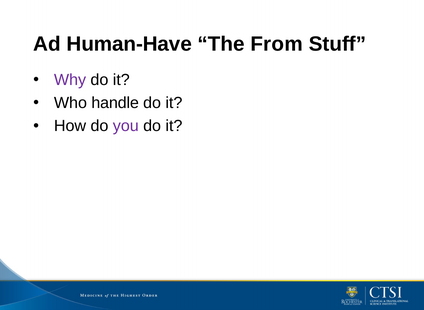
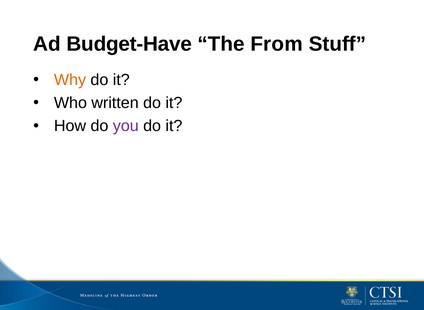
Human-Have: Human-Have -> Budget-Have
Why colour: purple -> orange
handle: handle -> written
